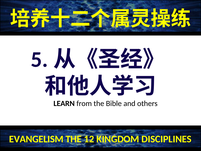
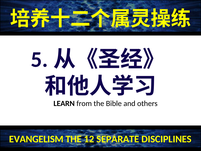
KINGDOM: KINGDOM -> SEPARATE
